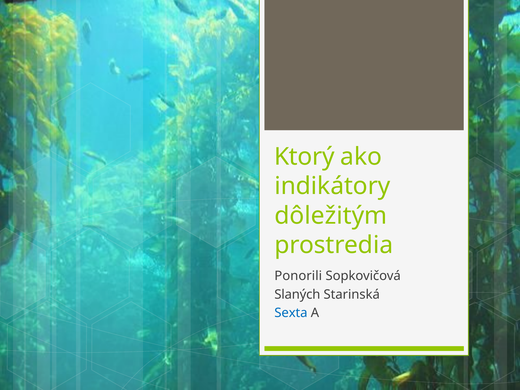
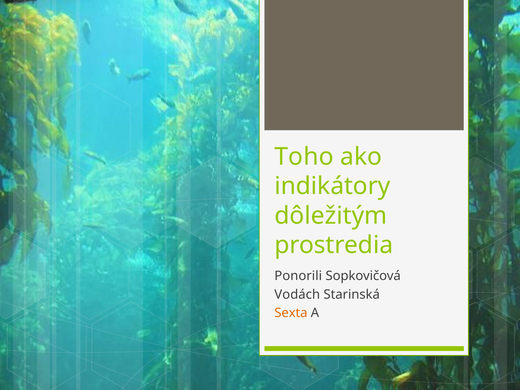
Ktorý: Ktorý -> Toho
Slaných: Slaných -> Vodách
Sexta colour: blue -> orange
